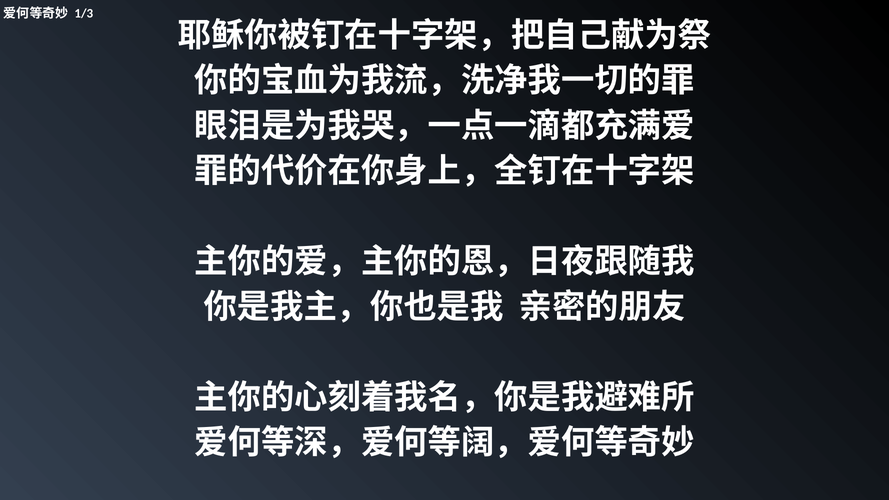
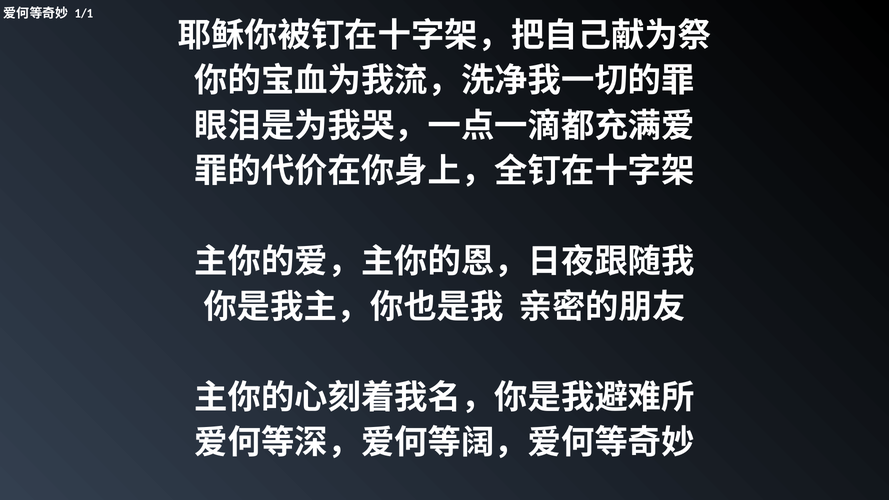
1/3: 1/3 -> 1/1
